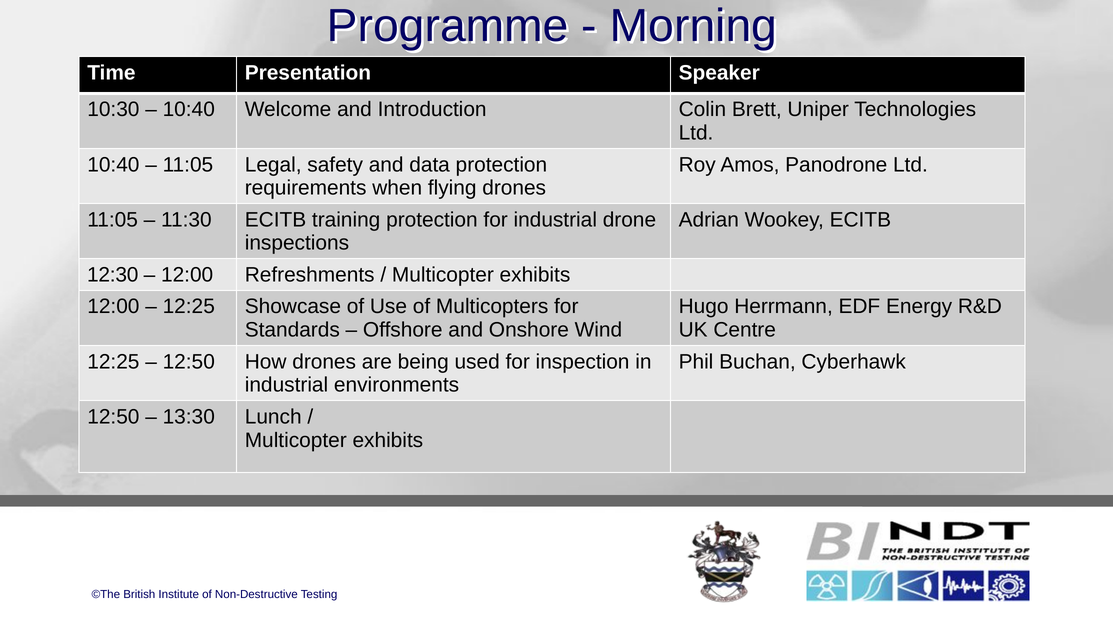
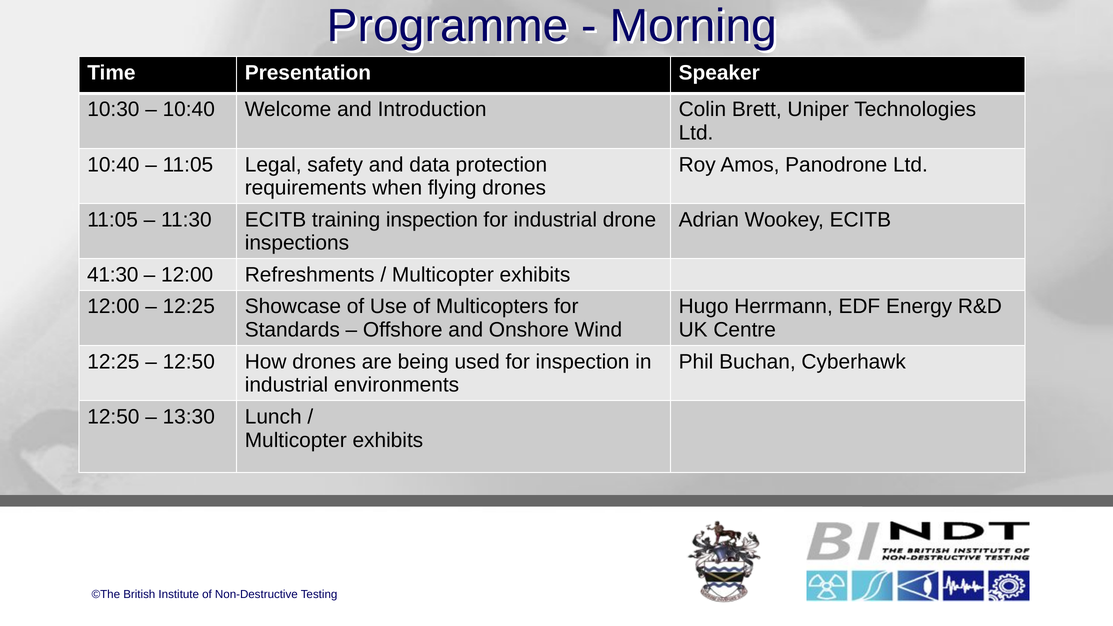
training protection: protection -> inspection
12:30: 12:30 -> 41:30
